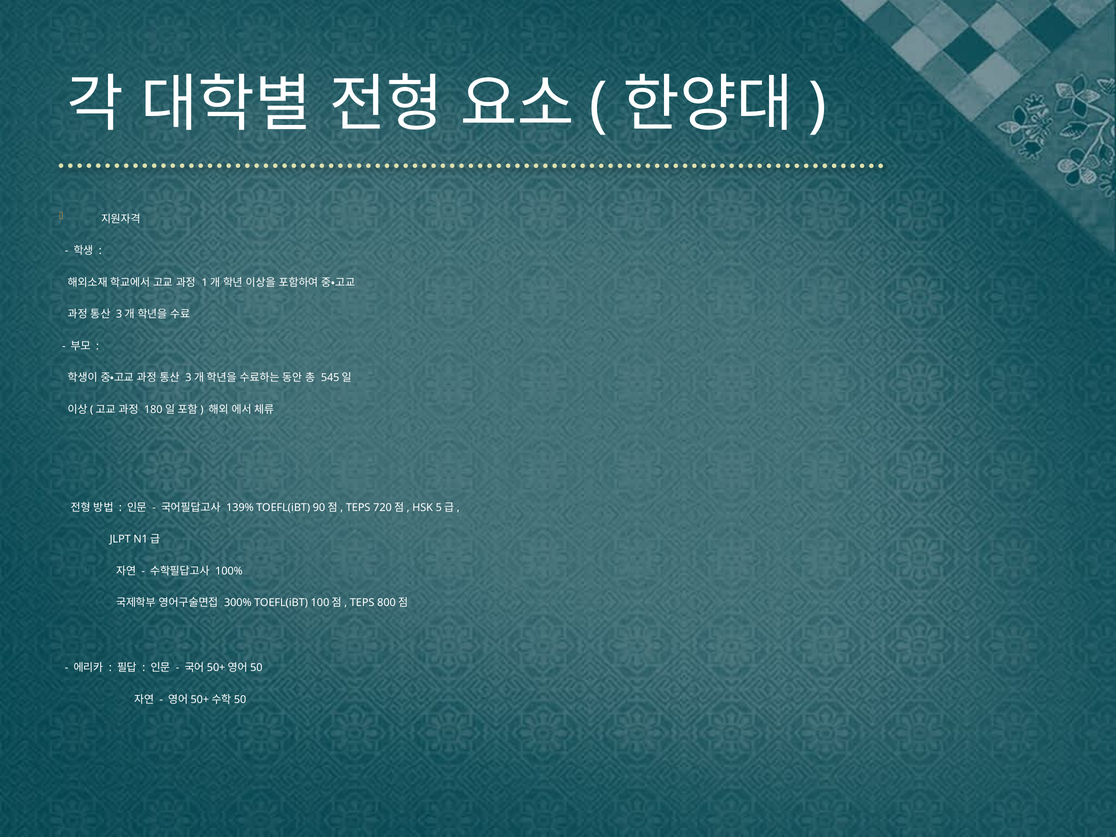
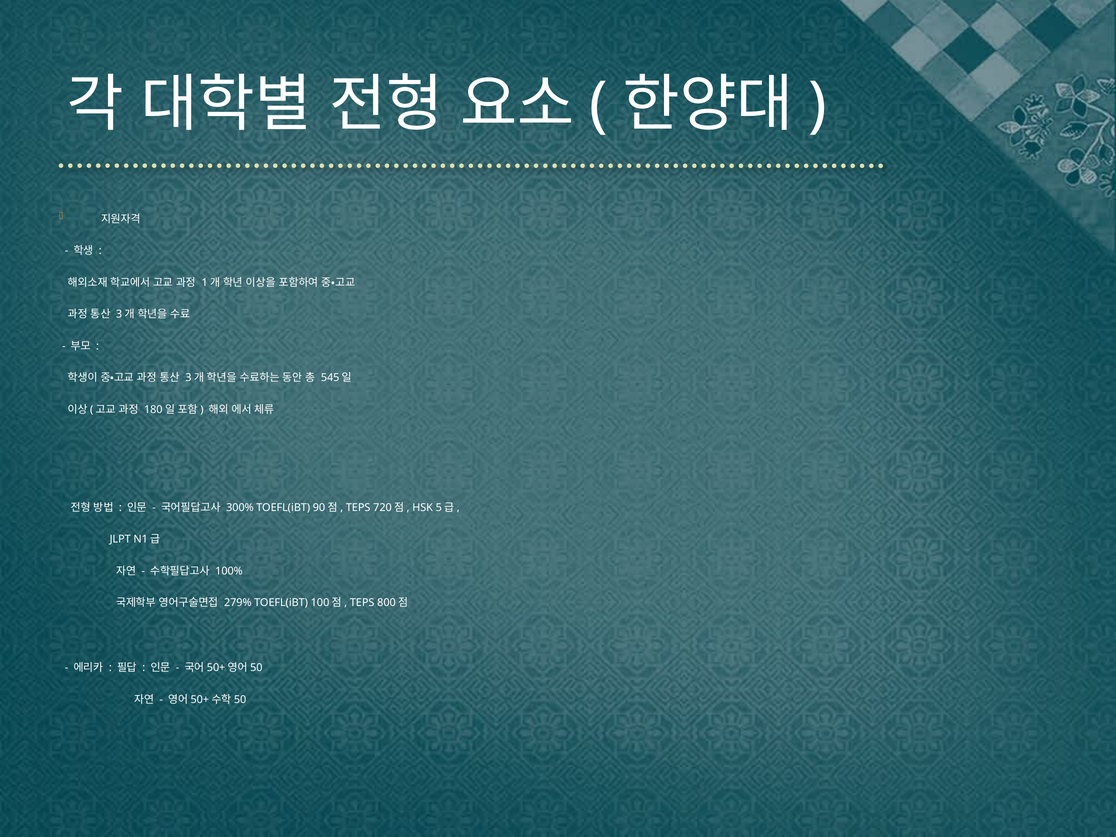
139%: 139% -> 300%
300%: 300% -> 279%
